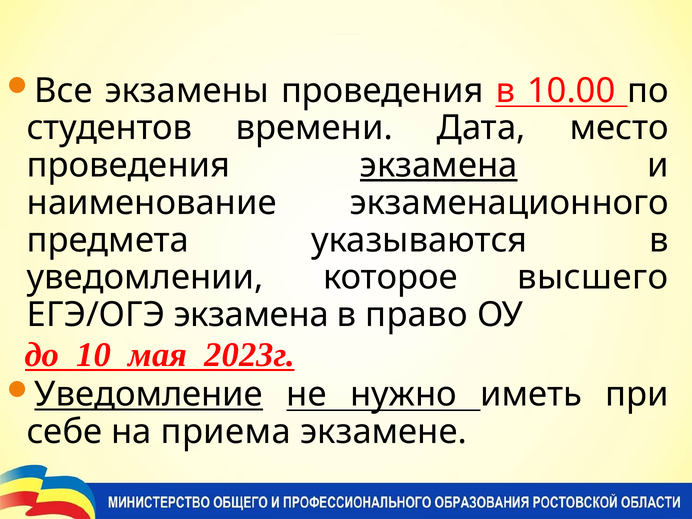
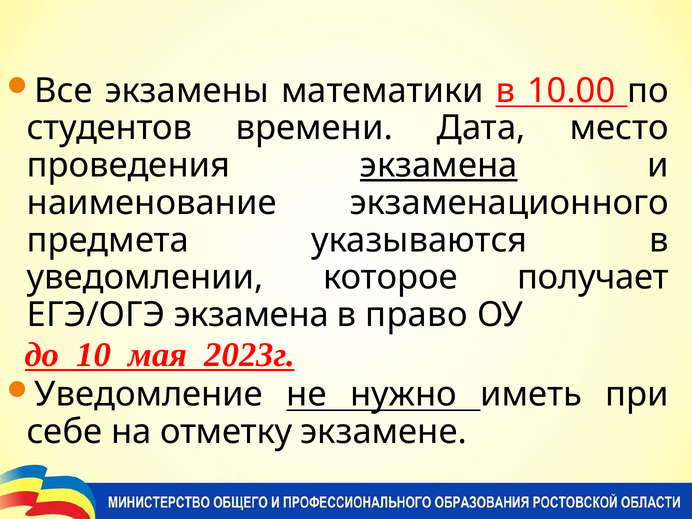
экзамены проведения: проведения -> математики
высшего: высшего -> получает
Уведомление underline: present -> none
приема: приема -> отметку
